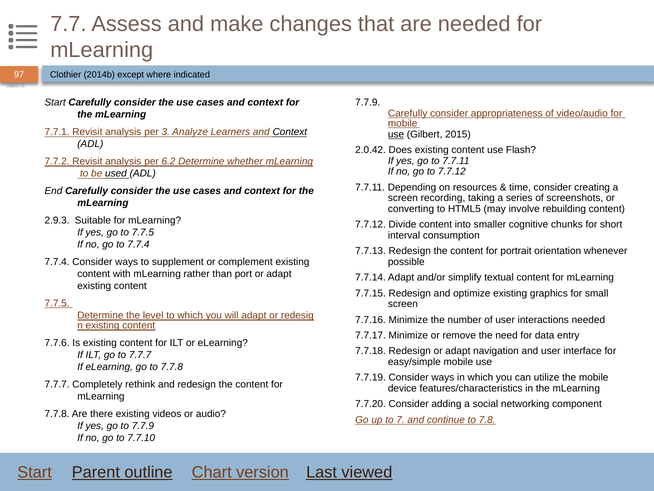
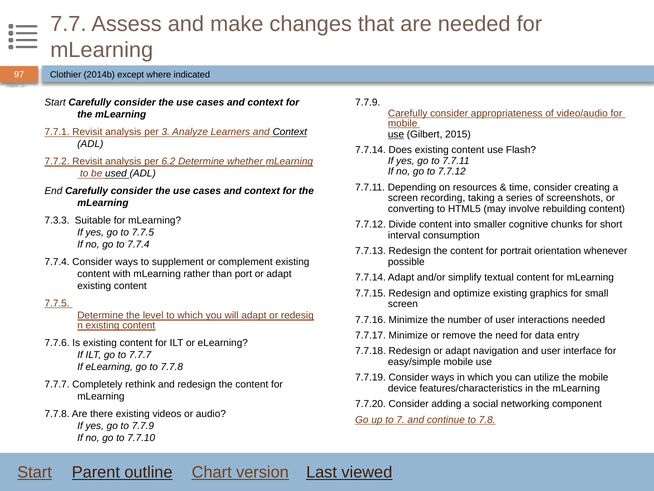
2.0.42 at (371, 150): 2.0.42 -> 7.7.14
2.9.3: 2.9.3 -> 7.3.3
